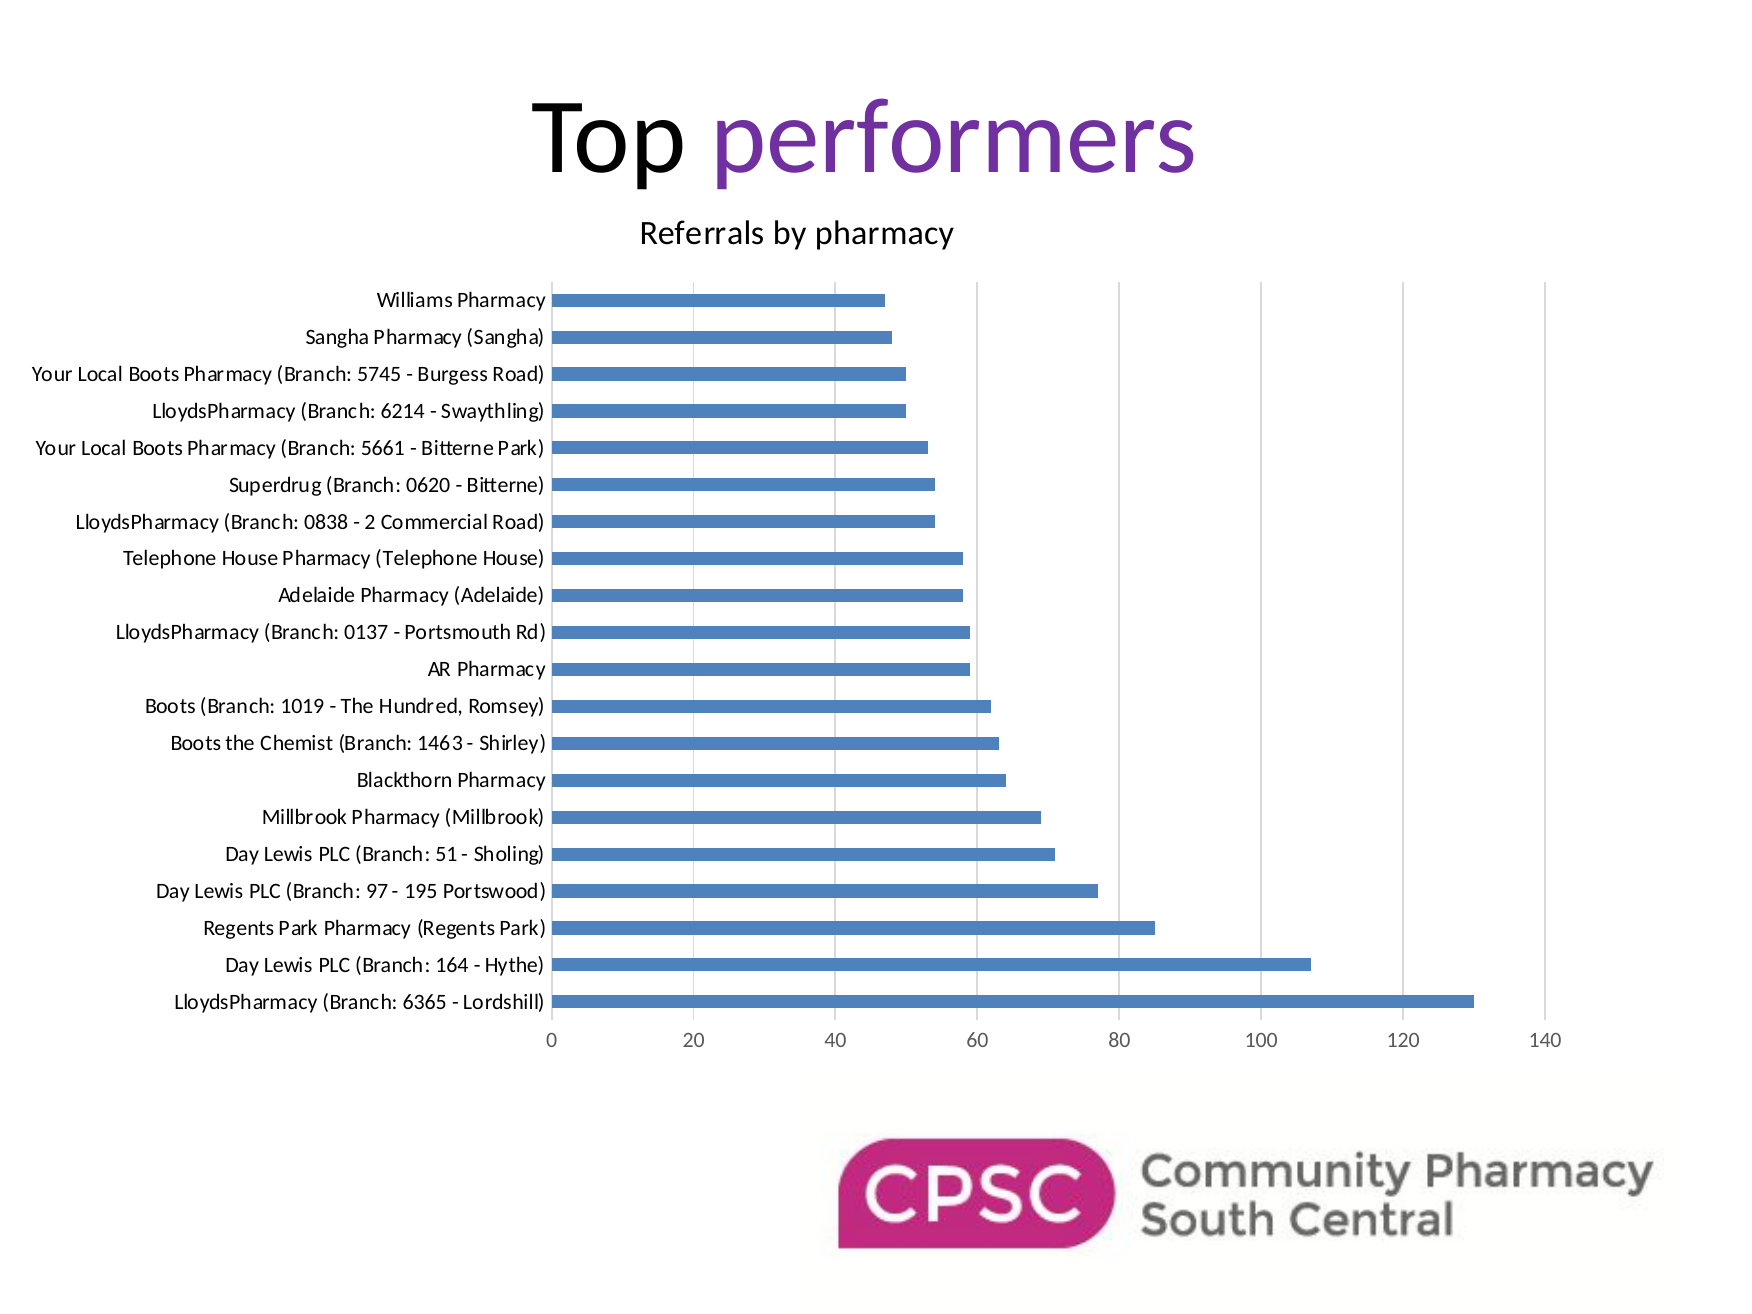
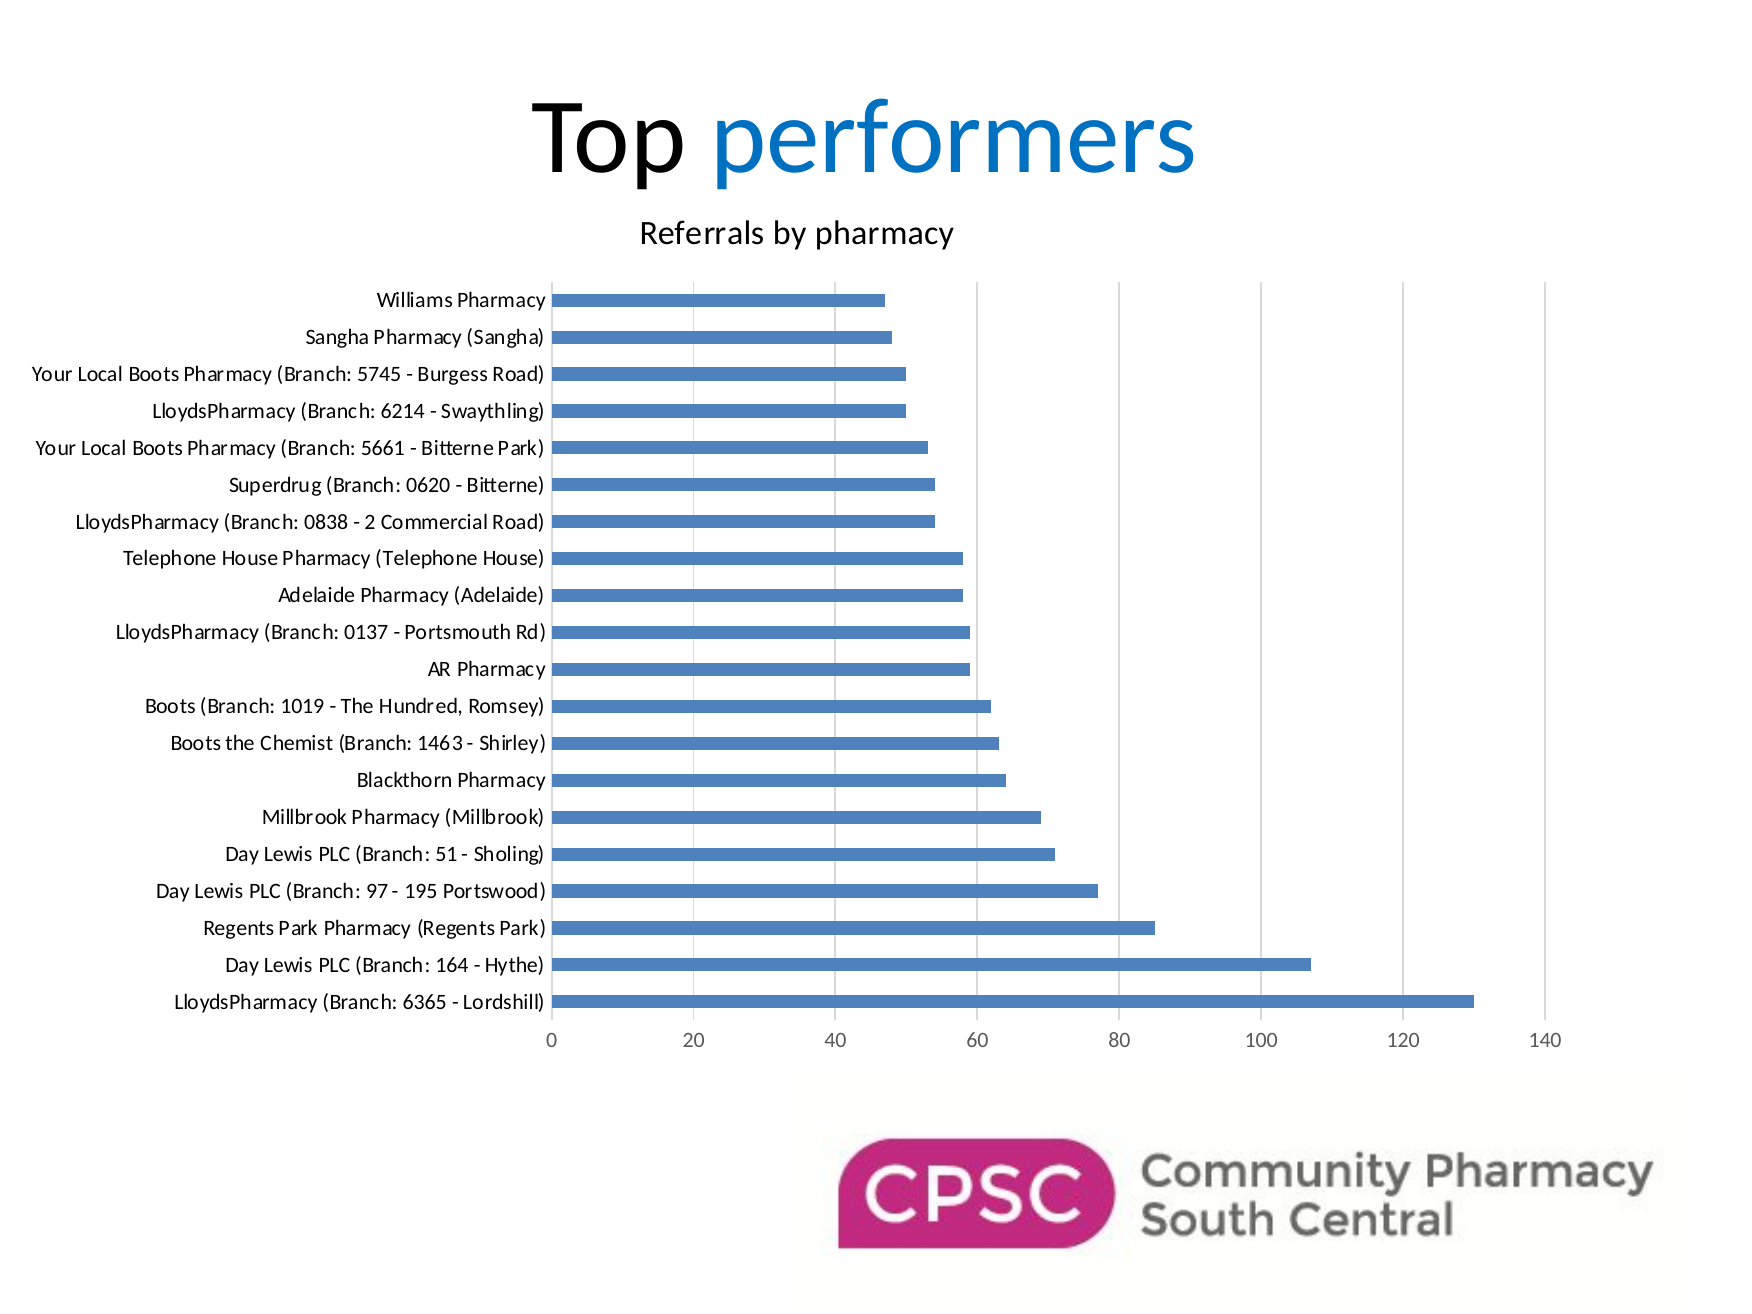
performers colour: purple -> blue
